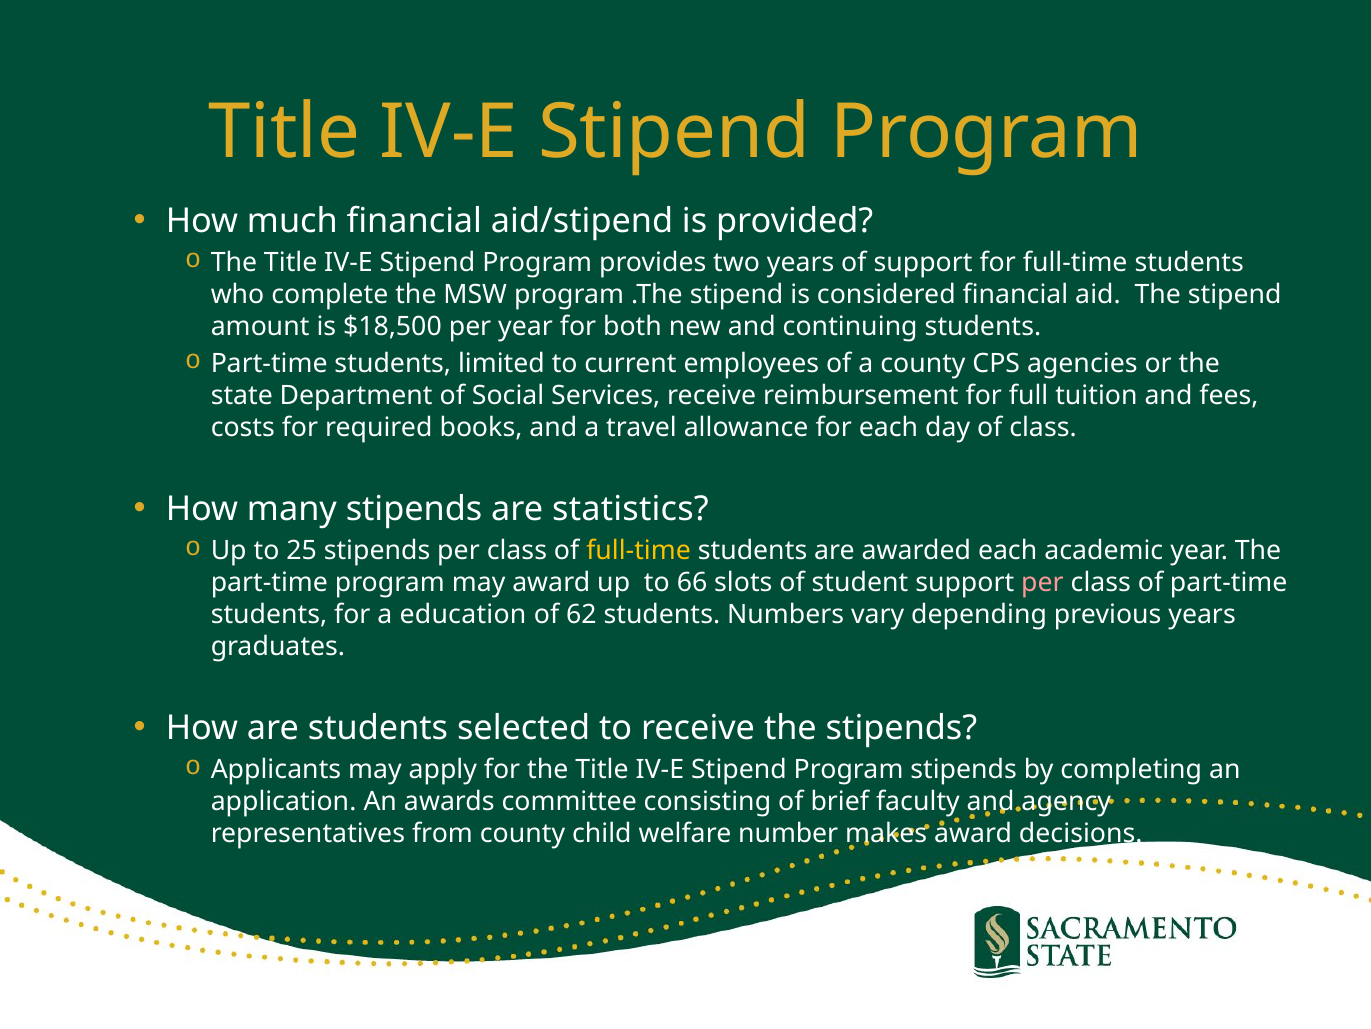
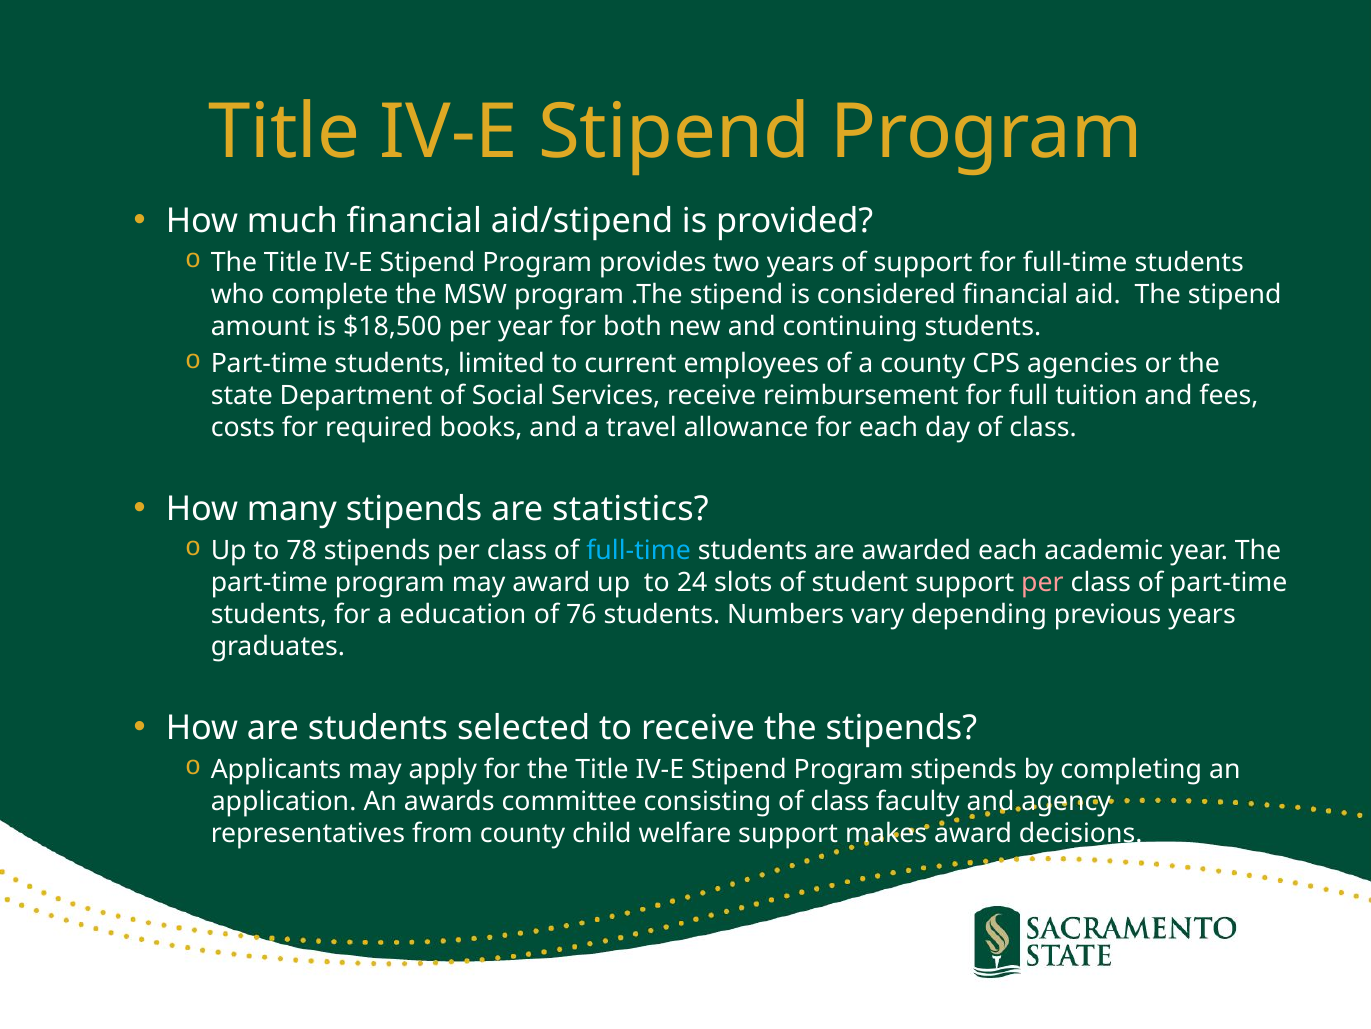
25: 25 -> 78
full-time at (639, 550) colour: yellow -> light blue
66: 66 -> 24
62: 62 -> 76
consisting of brief: brief -> class
welfare number: number -> support
